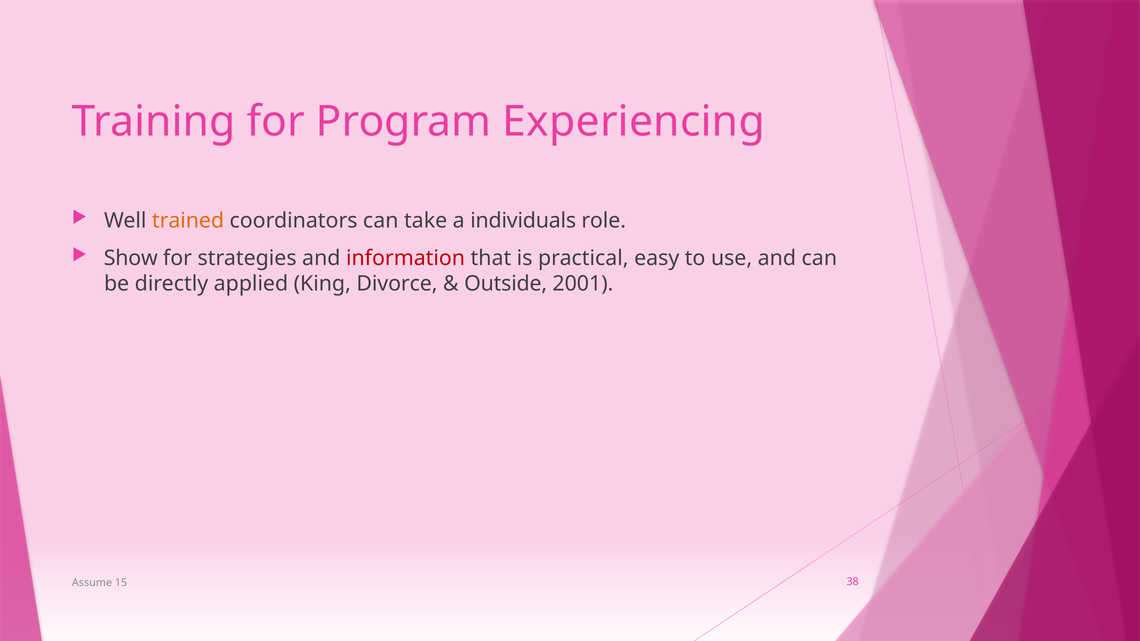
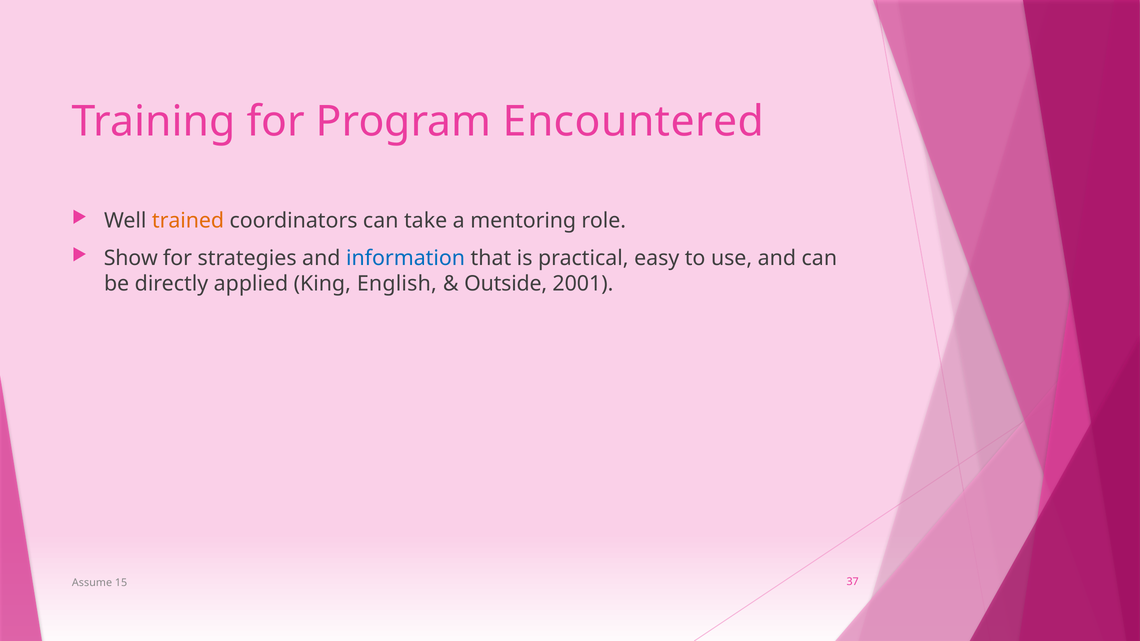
Experiencing: Experiencing -> Encountered
individuals: individuals -> mentoring
information colour: red -> blue
Divorce: Divorce -> English
38: 38 -> 37
